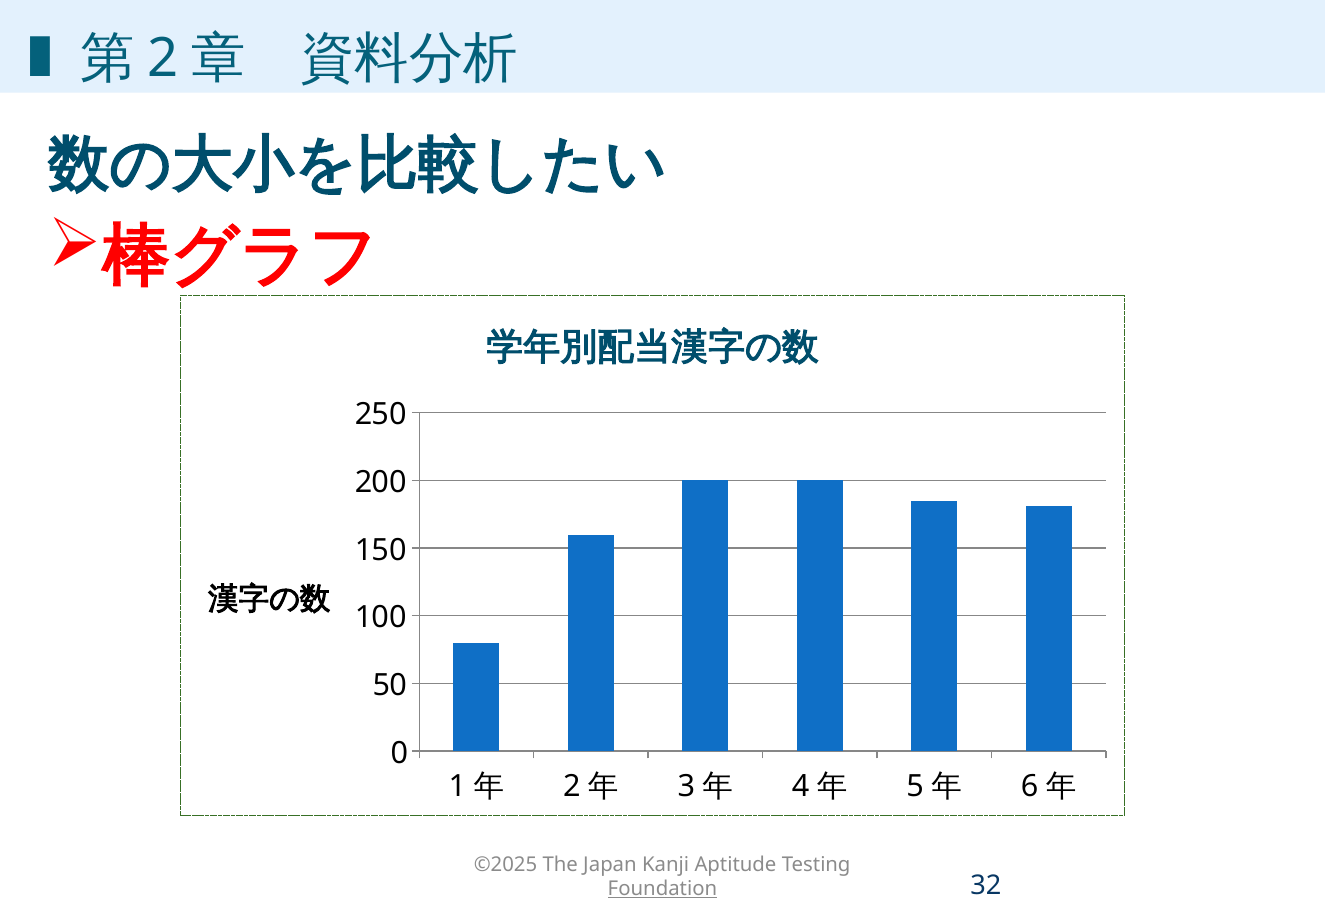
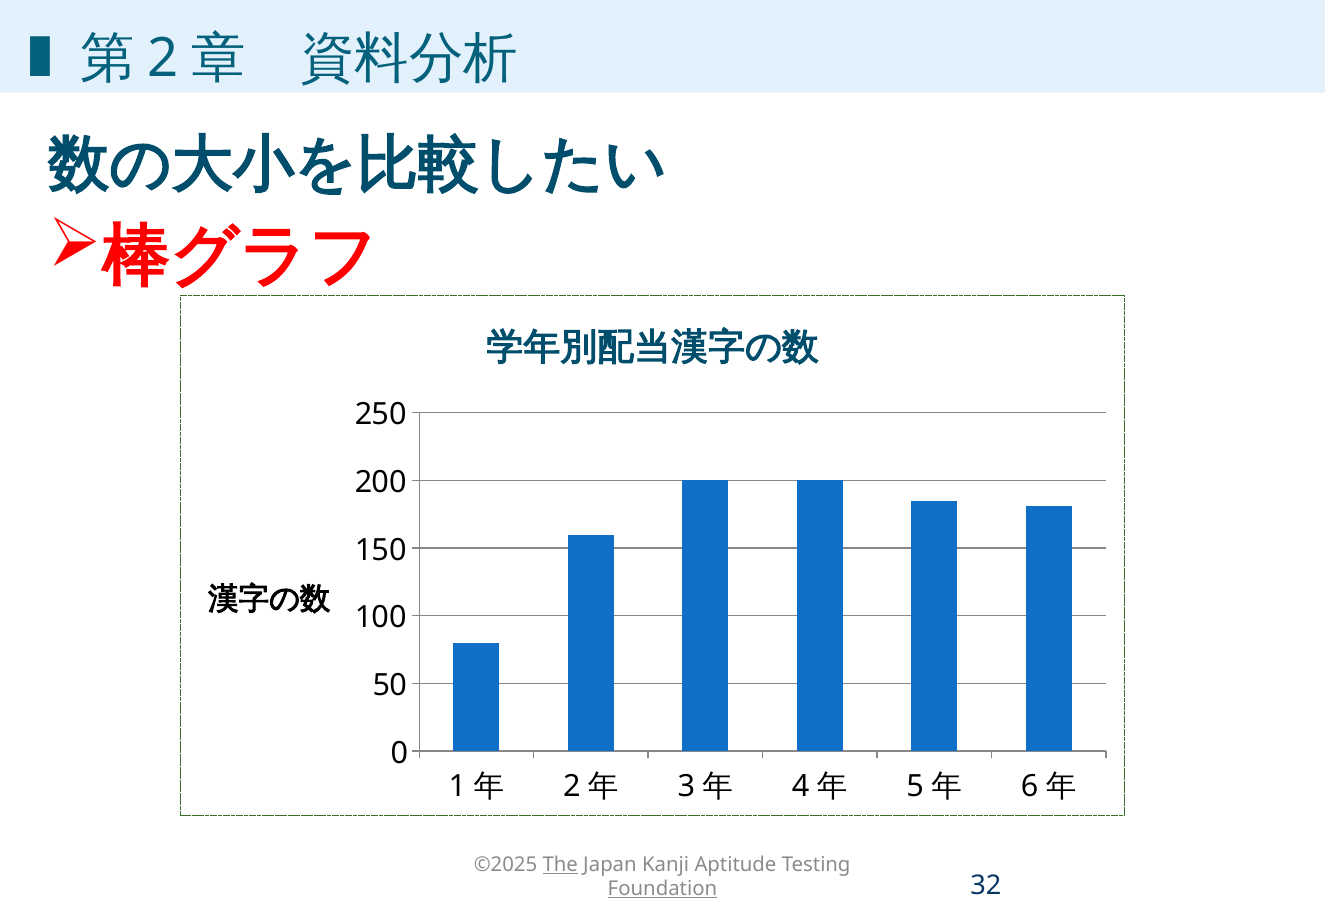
The underline: none -> present
